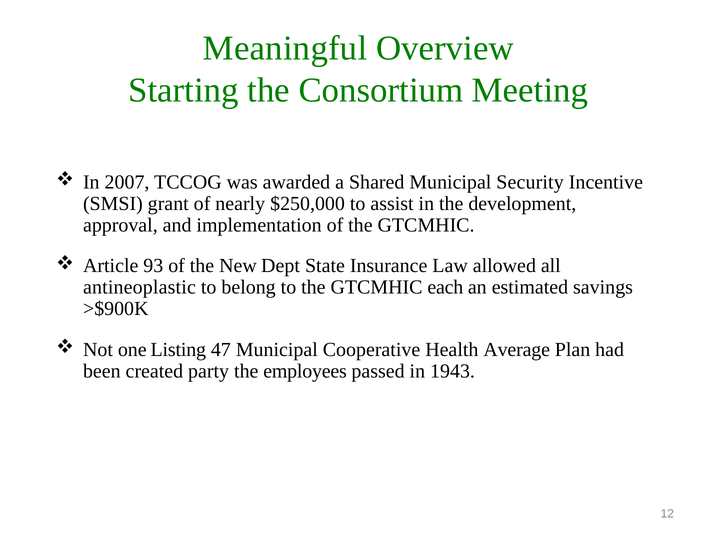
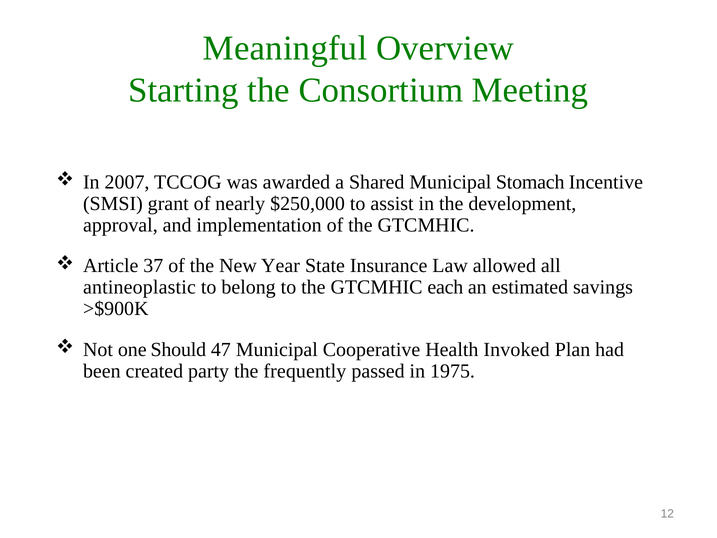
Security: Security -> Stomach
93: 93 -> 37
Dept: Dept -> Year
Listing: Listing -> Should
Average: Average -> Invoked
employees: employees -> frequently
1943: 1943 -> 1975
